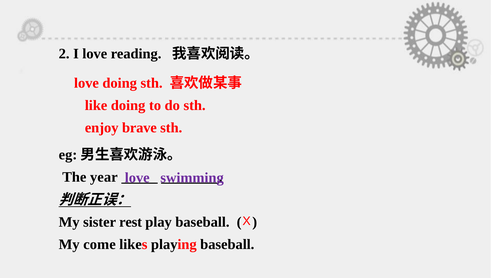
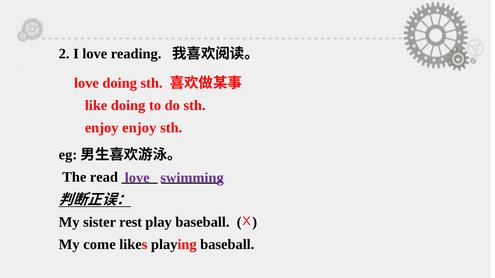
enjoy brave: brave -> enjoy
year: year -> read
